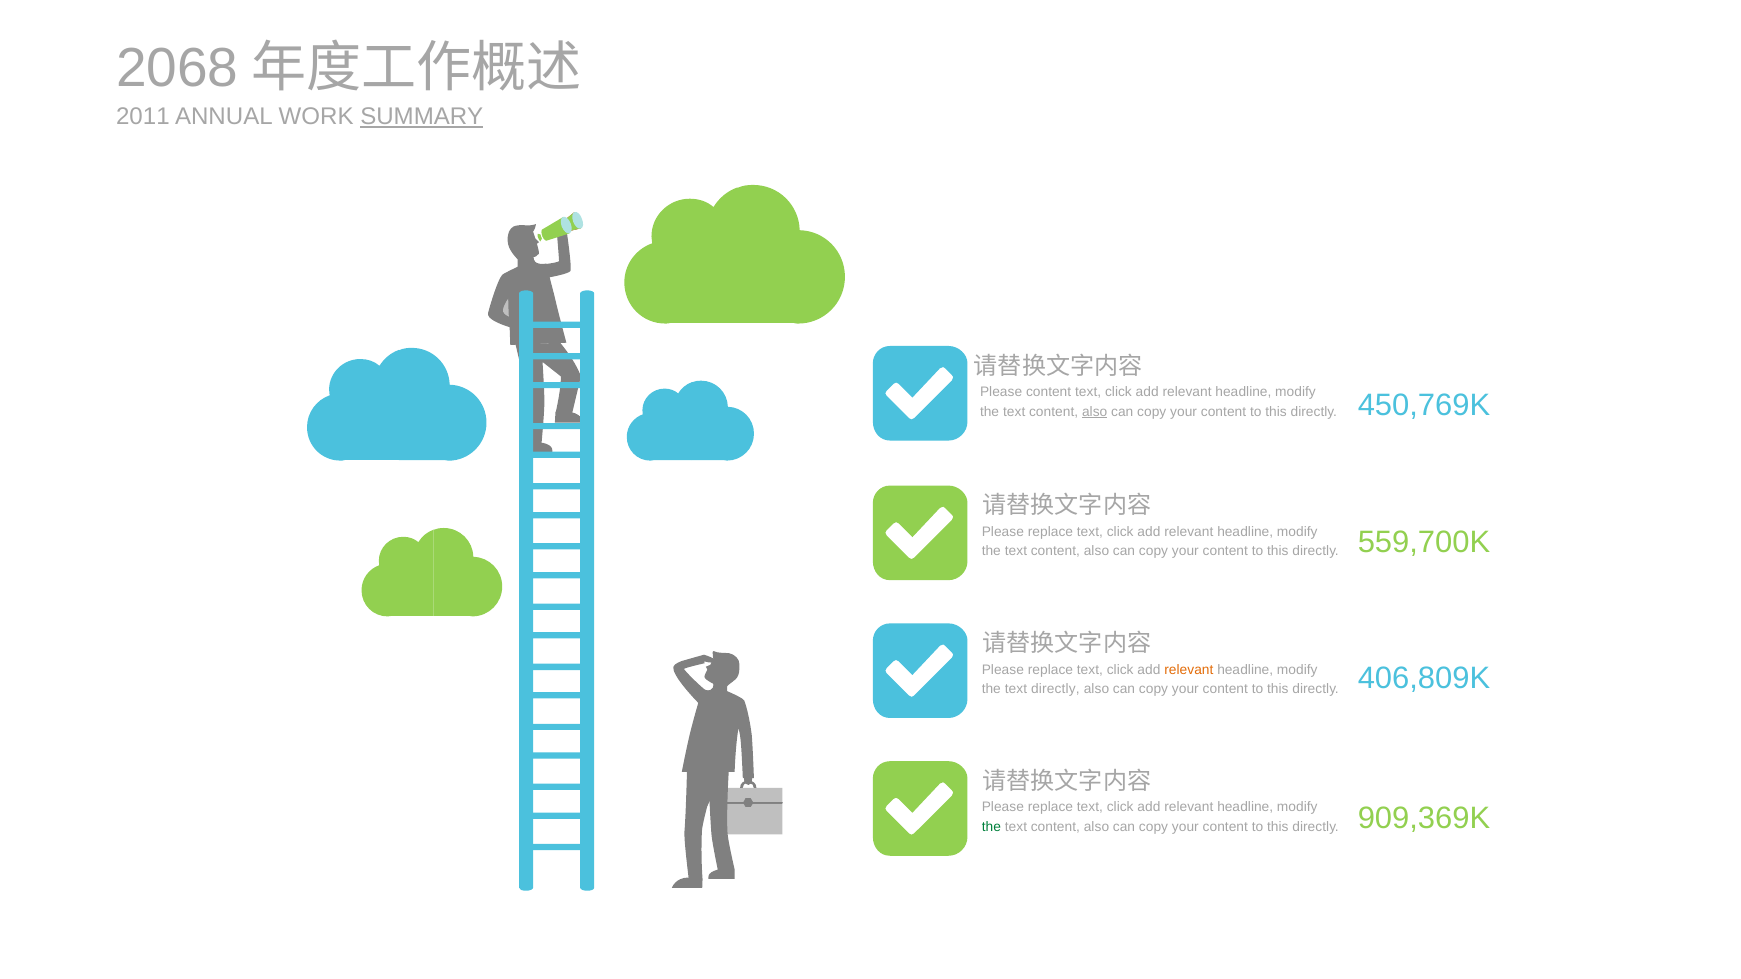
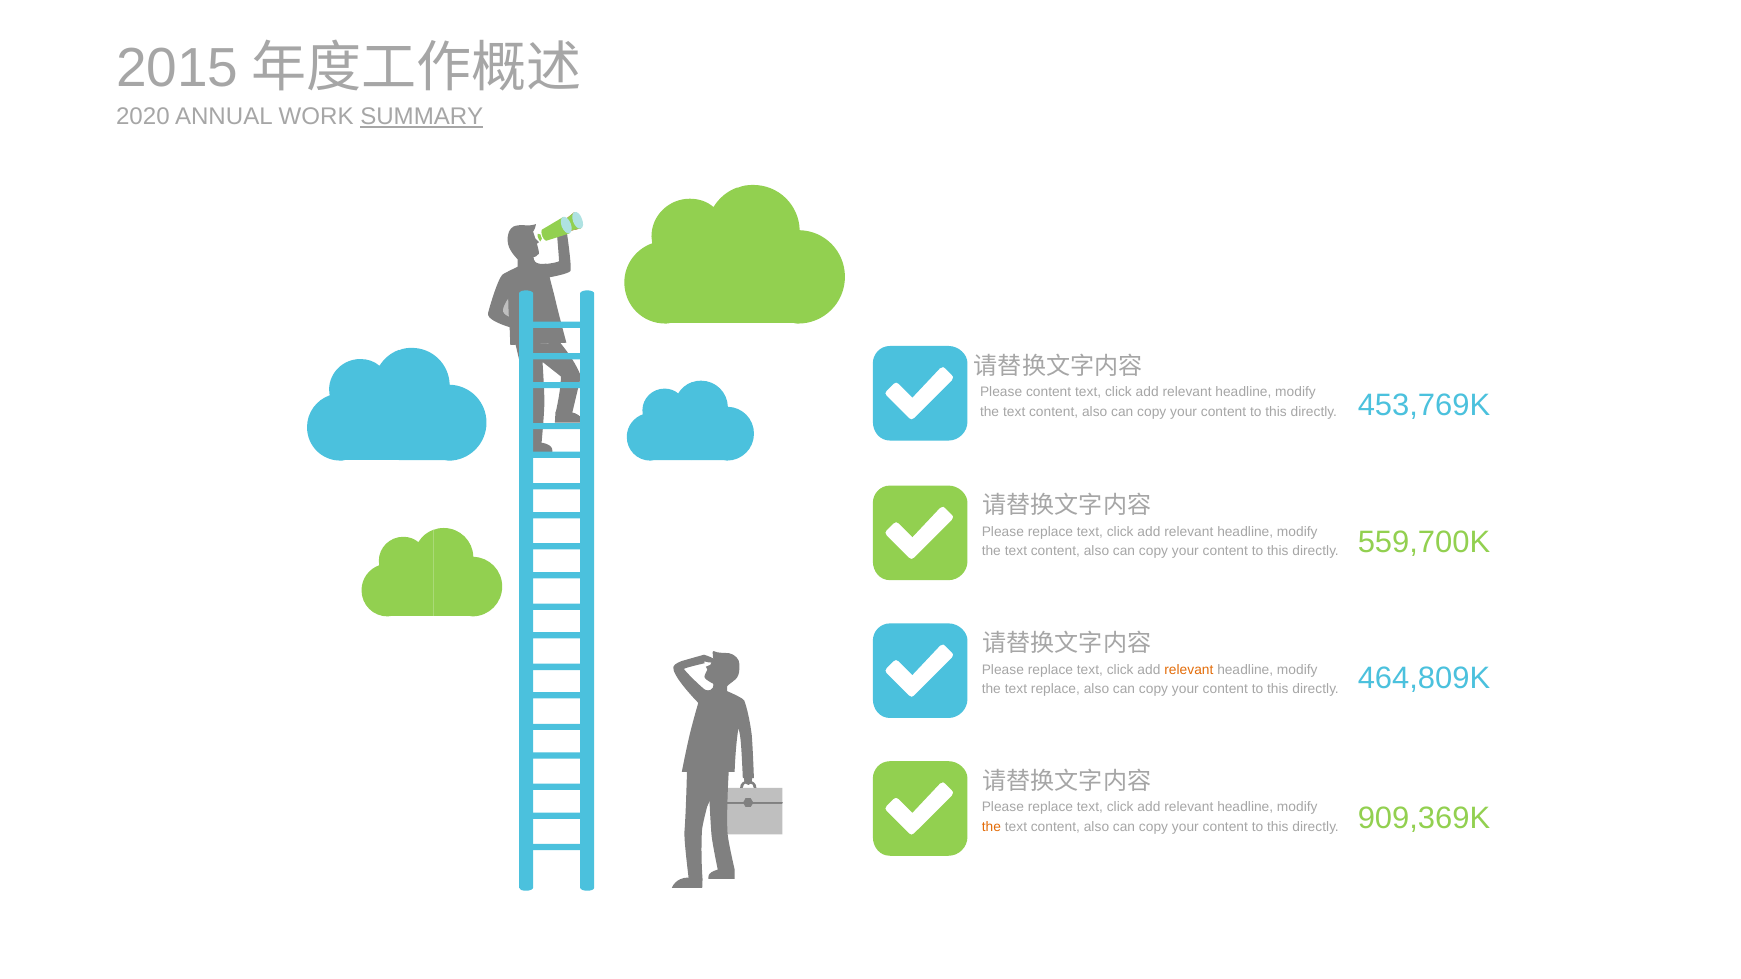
2068: 2068 -> 2015
2011: 2011 -> 2020
also at (1095, 412) underline: present -> none
450,769K: 450,769K -> 453,769K
406,809K: 406,809K -> 464,809K
text directly: directly -> replace
the at (991, 827) colour: green -> orange
